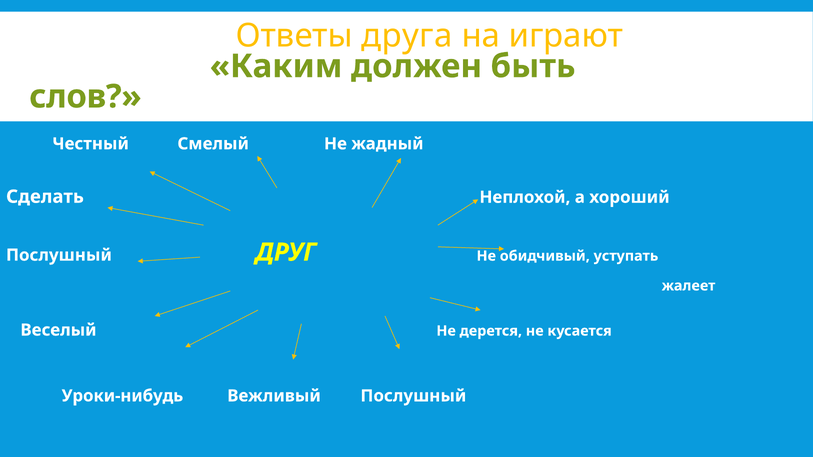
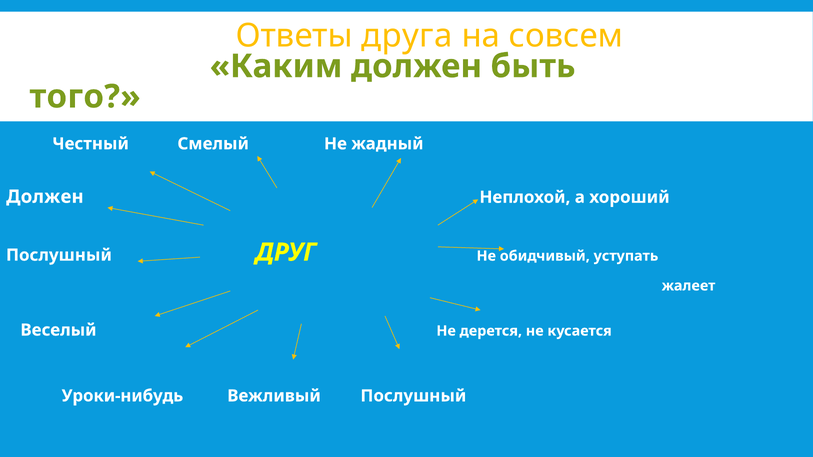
играют: играют -> совсем
слов: слов -> того
Сделать at (45, 197): Сделать -> Должен
